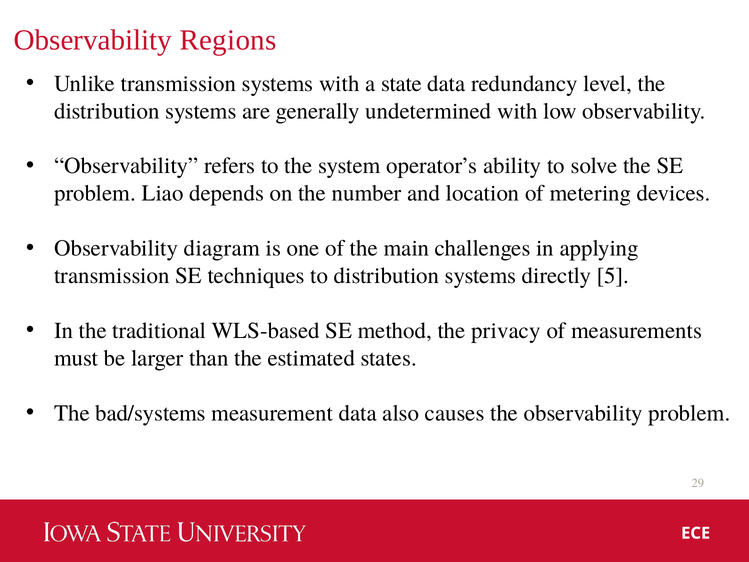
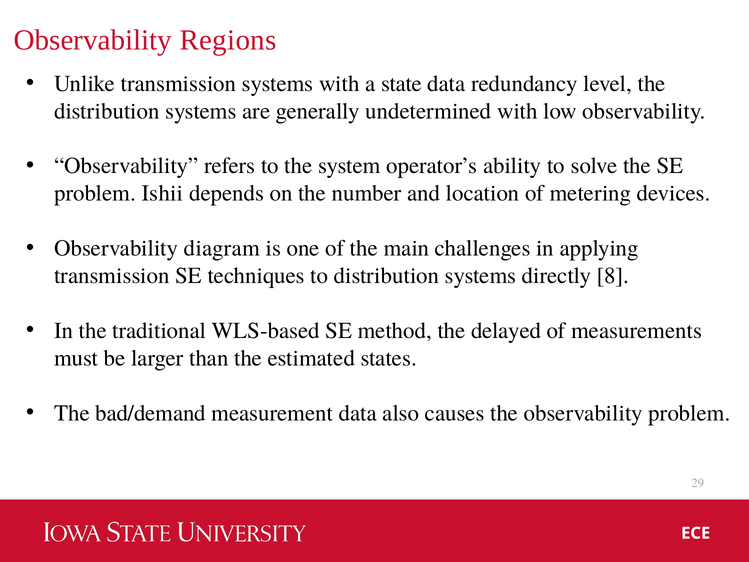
Liao: Liao -> Ishii
5: 5 -> 8
privacy: privacy -> delayed
bad/systems: bad/systems -> bad/demand
